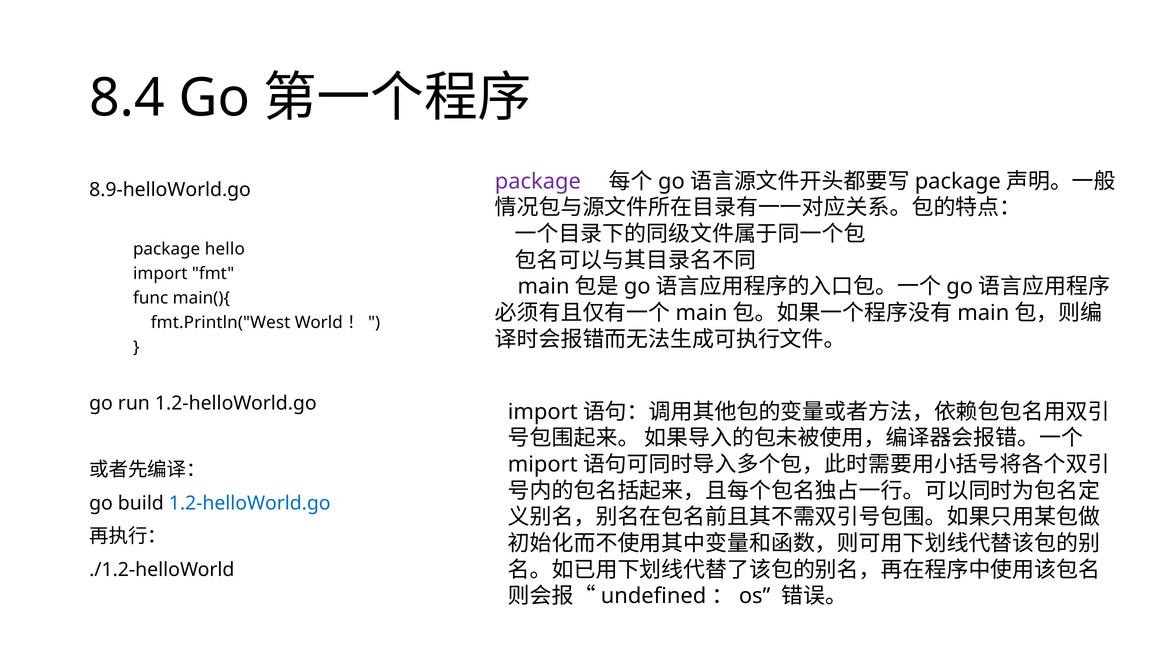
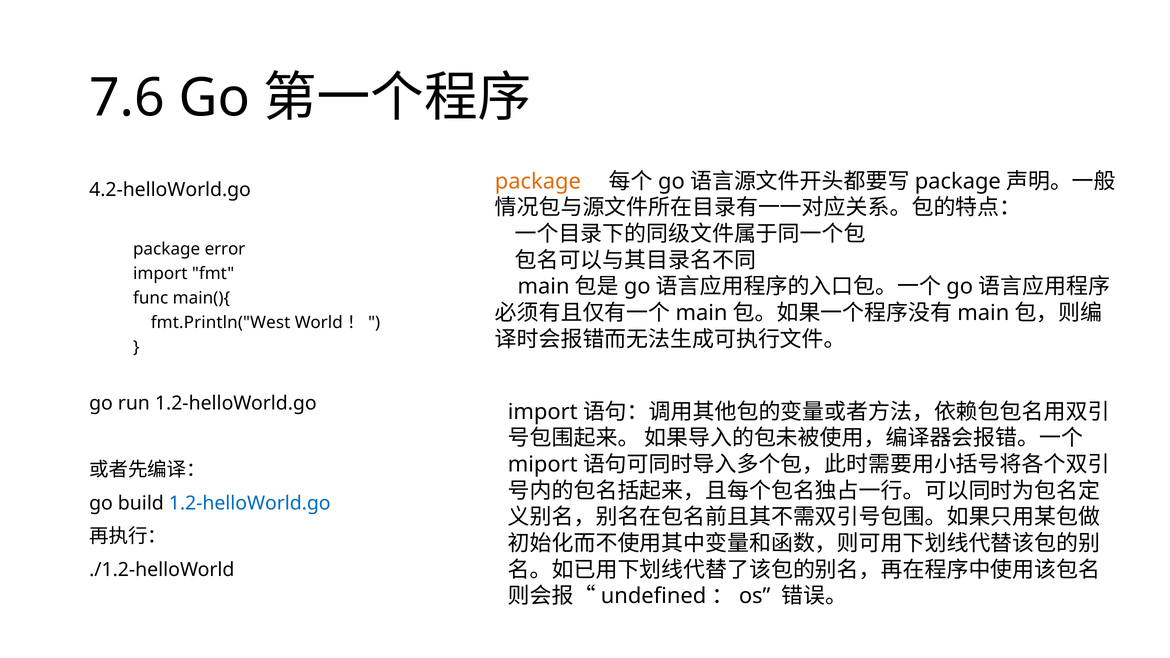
8.4: 8.4 -> 7.6
package at (538, 181) colour: purple -> orange
8.9-helloWorld.go: 8.9-helloWorld.go -> 4.2-helloWorld.go
hello: hello -> error
